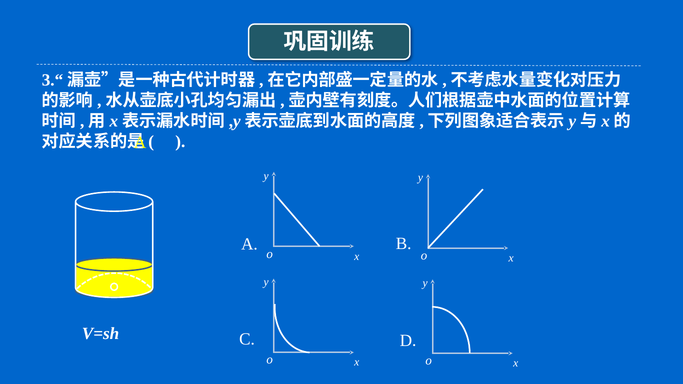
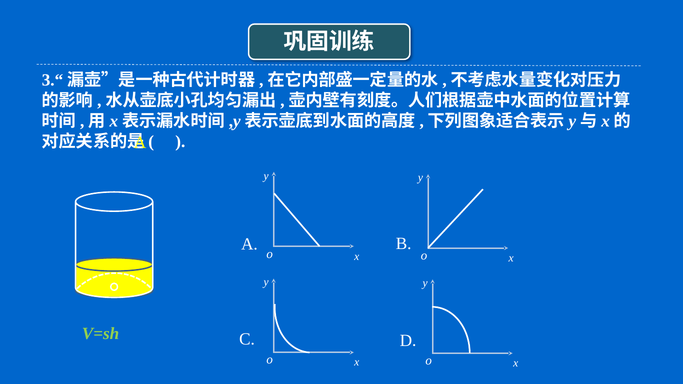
V=sh colour: white -> light green
